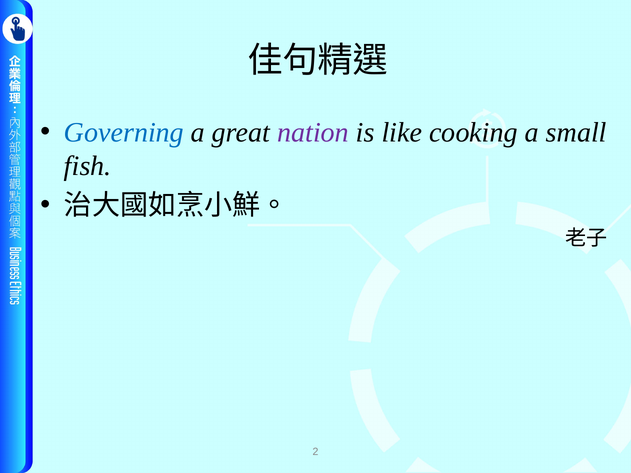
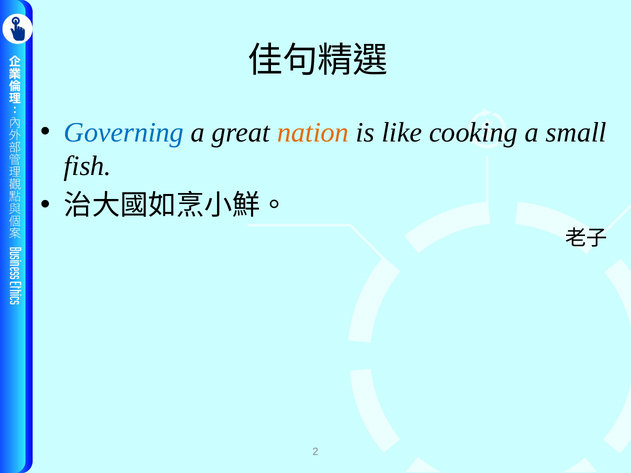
nation colour: purple -> orange
